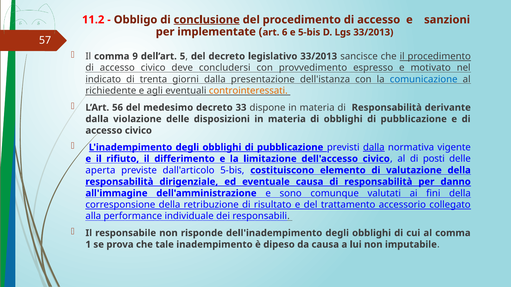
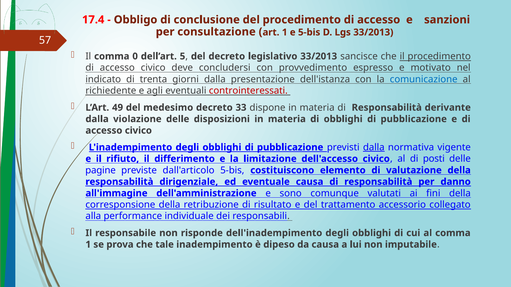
11.2: 11.2 -> 17.4
conclusione underline: present -> none
implementate: implementate -> consultazione
art 6: 6 -> 1
9: 9 -> 0
controinteressati colour: orange -> red
56: 56 -> 49
aperta: aperta -> pagine
